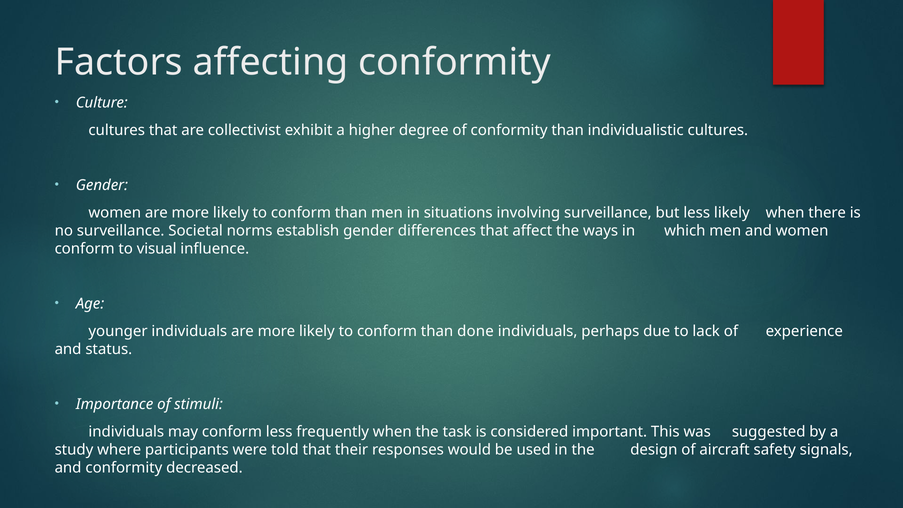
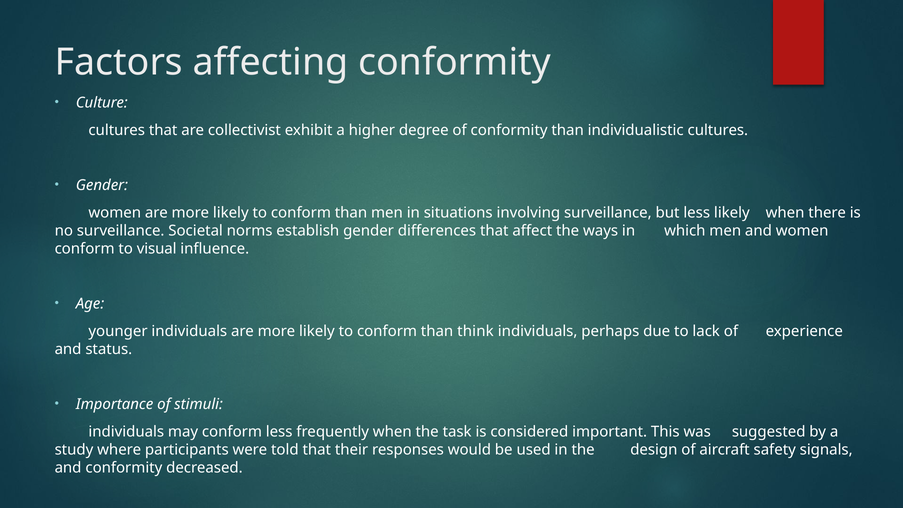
done: done -> think
